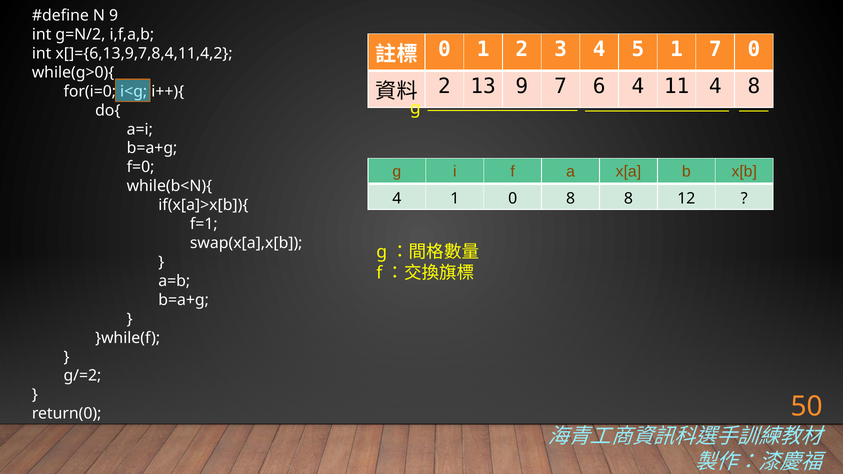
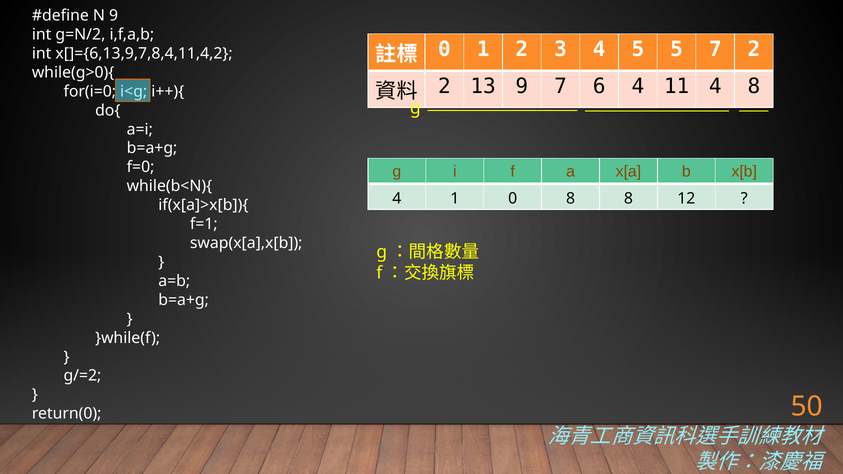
5 1: 1 -> 5
7 0: 0 -> 2
